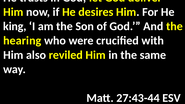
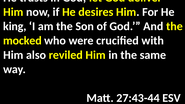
hearing: hearing -> mocked
